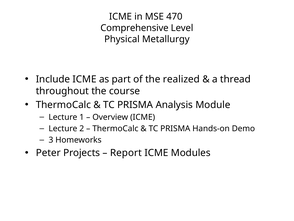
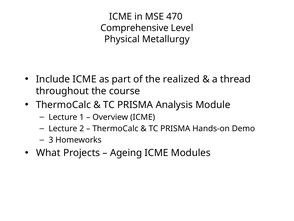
Peter: Peter -> What
Report: Report -> Ageing
